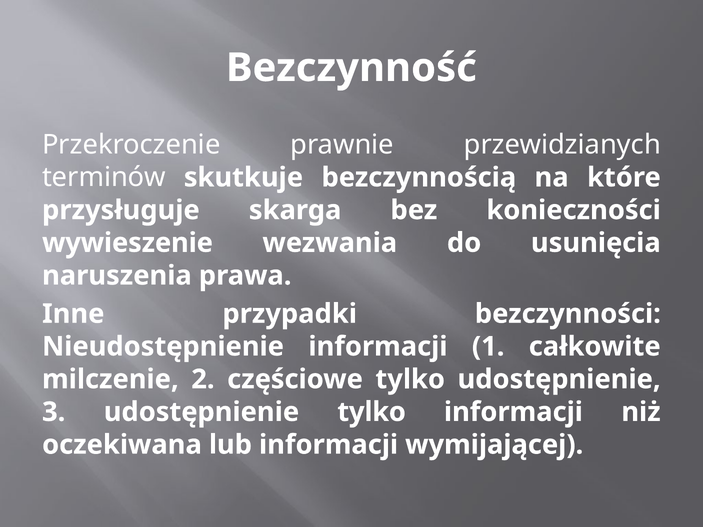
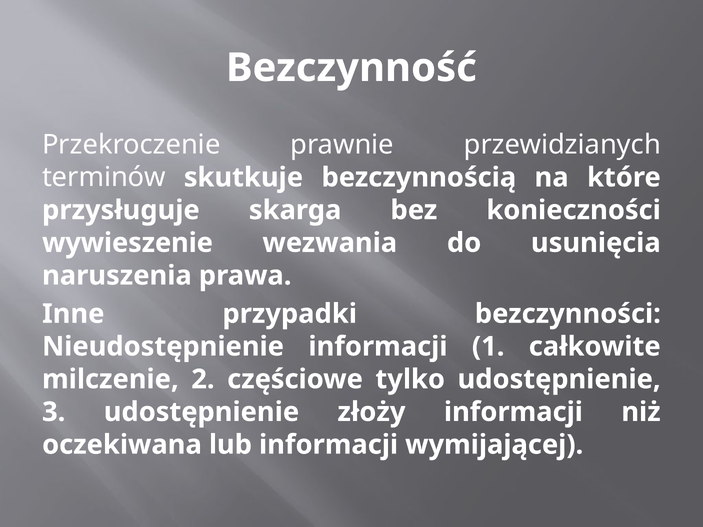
udostępnienie tylko: tylko -> złoży
